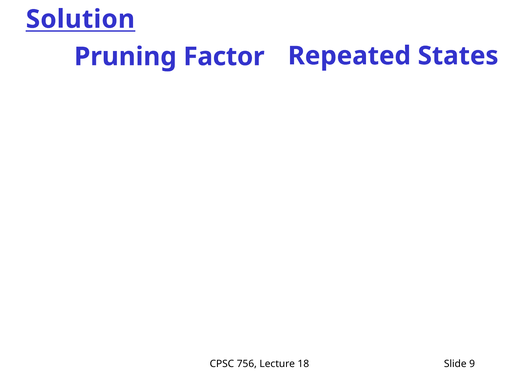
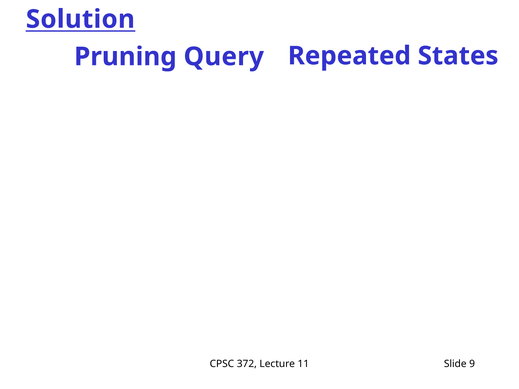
Factor: Factor -> Query
756: 756 -> 372
18: 18 -> 11
